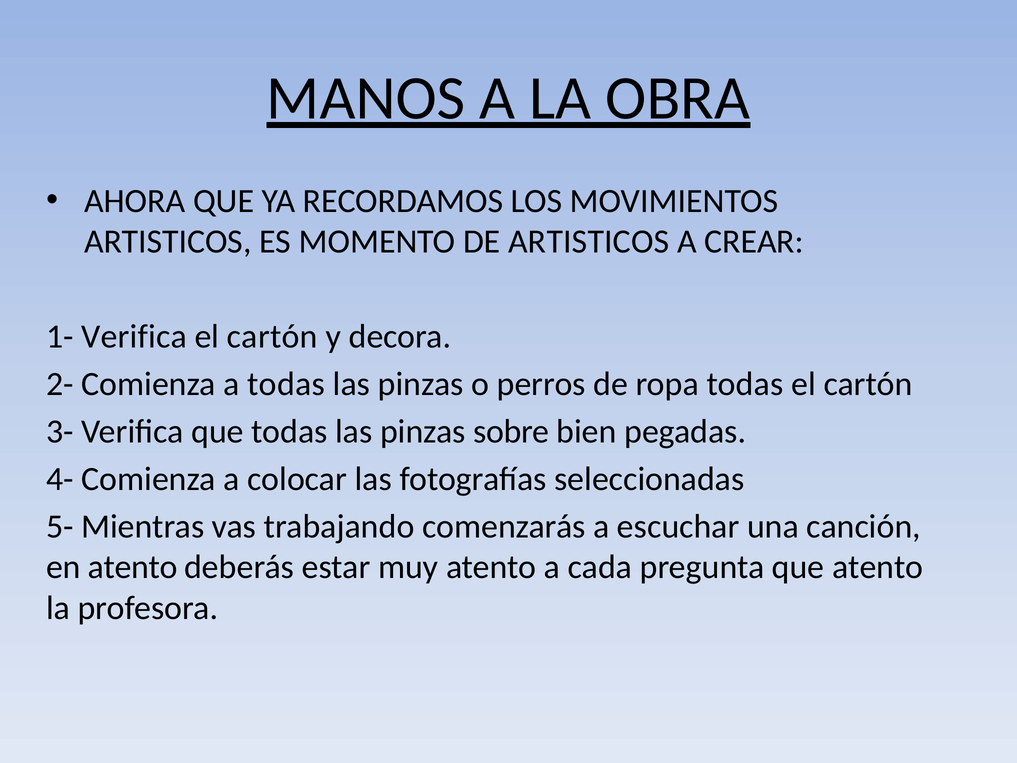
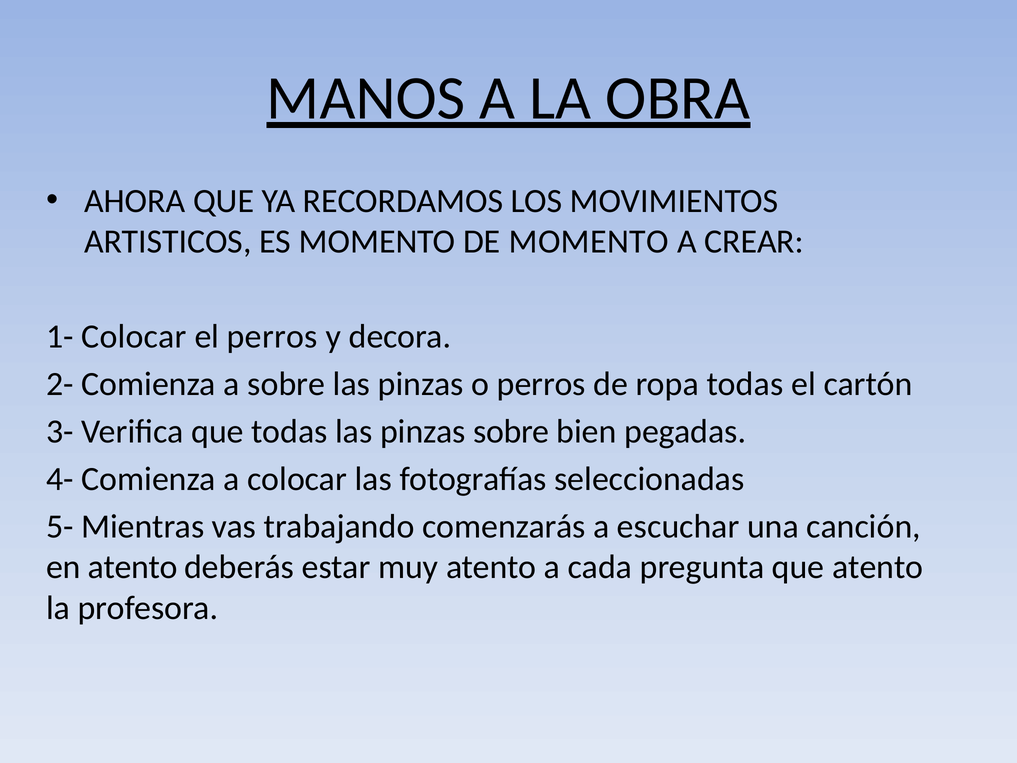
DE ARTISTICOS: ARTISTICOS -> MOMENTO
1- Verifica: Verifica -> Colocar
cartón at (272, 337): cartón -> perros
a todas: todas -> sobre
